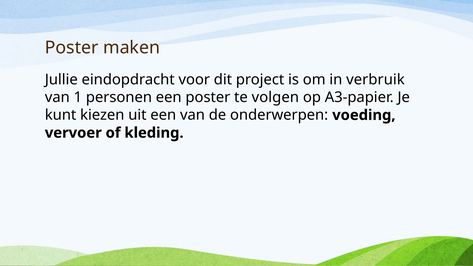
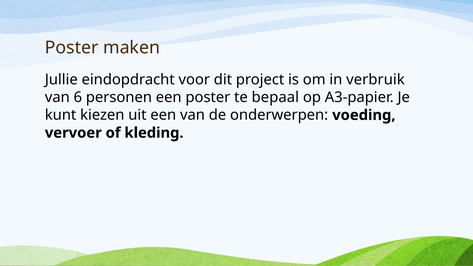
1: 1 -> 6
volgen: volgen -> bepaal
